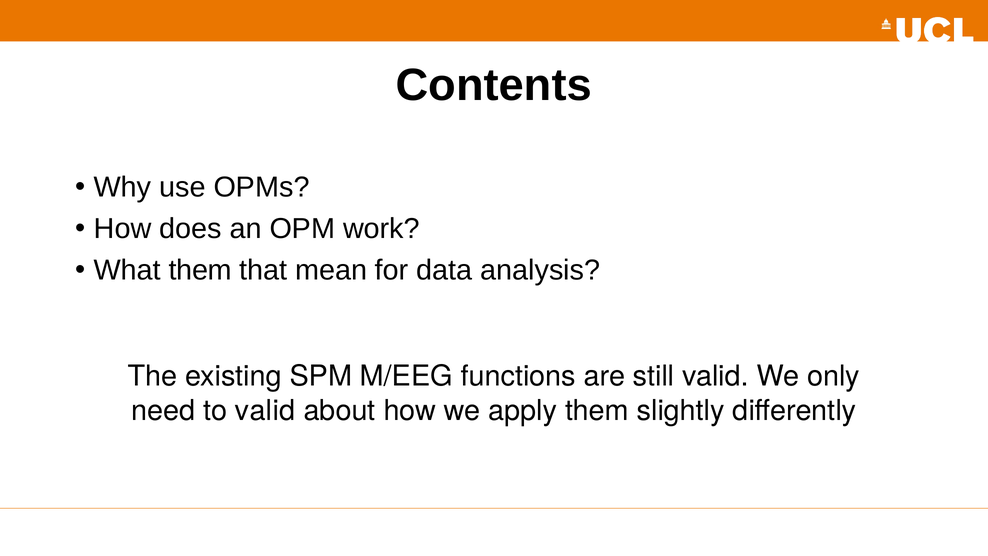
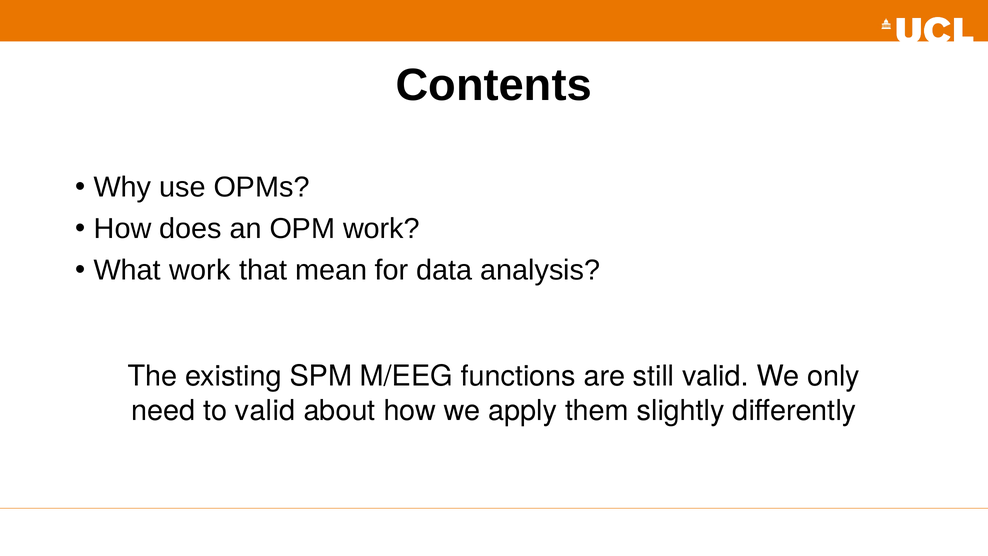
What them: them -> work
